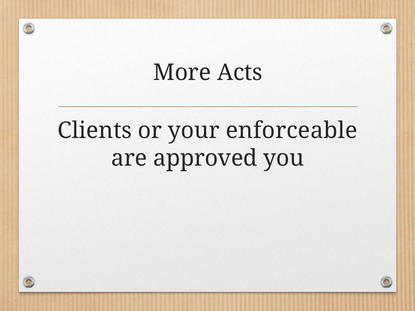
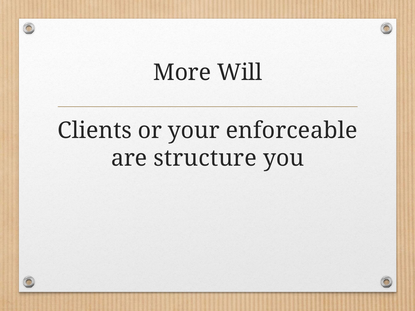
Acts: Acts -> Will
approved: approved -> structure
